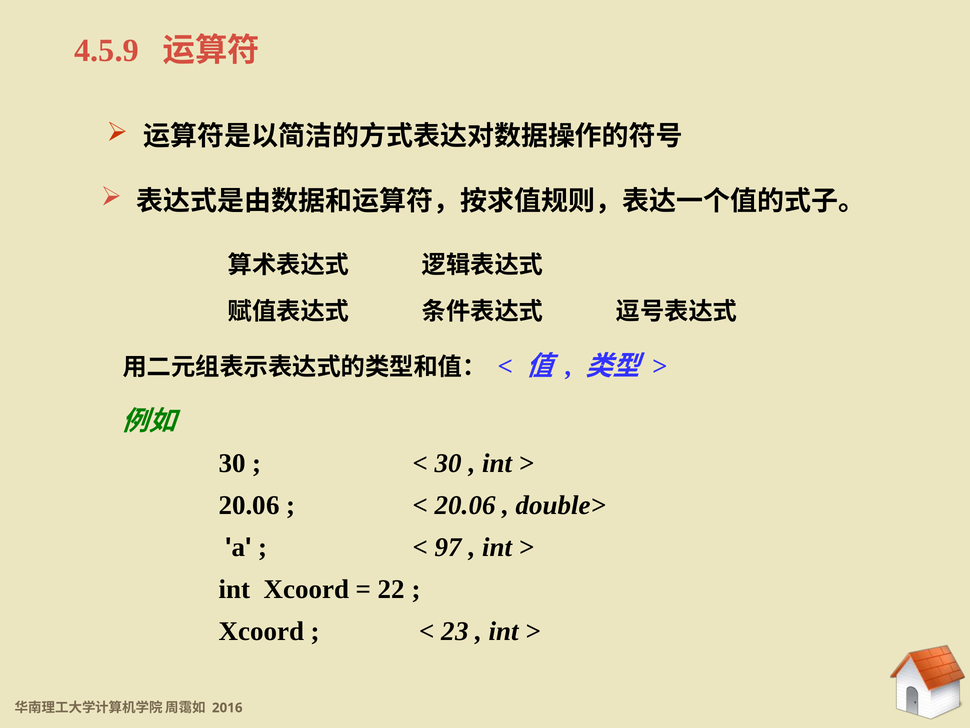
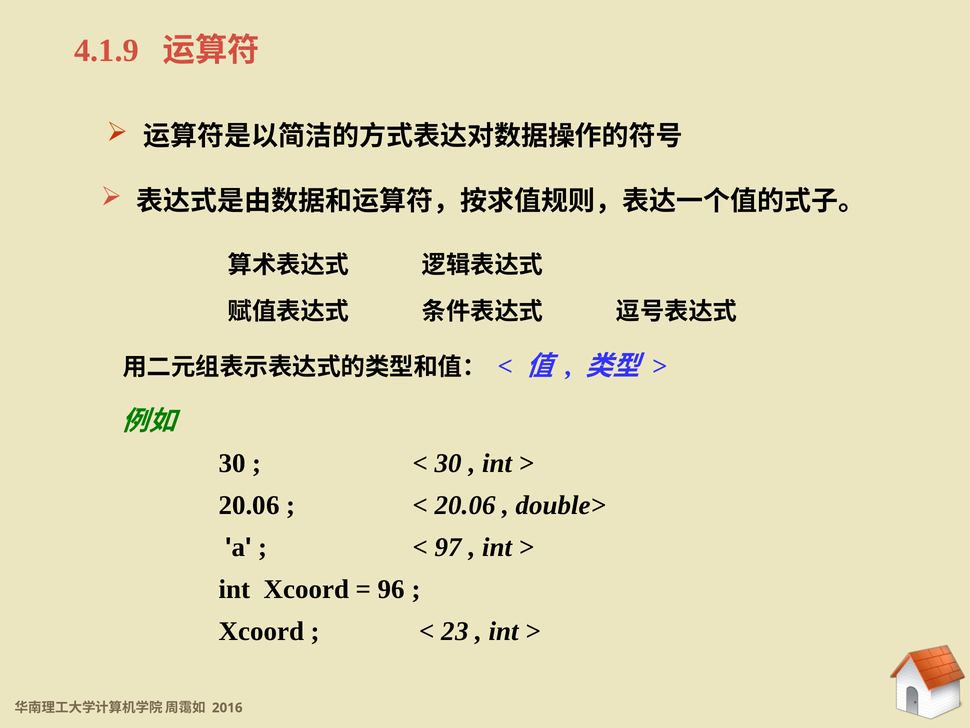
4.5.9: 4.5.9 -> 4.1.9
22: 22 -> 96
